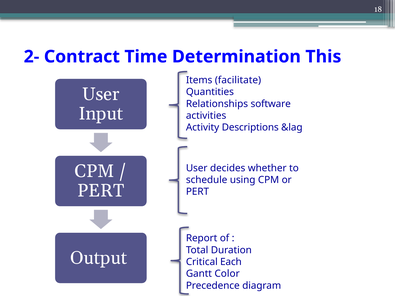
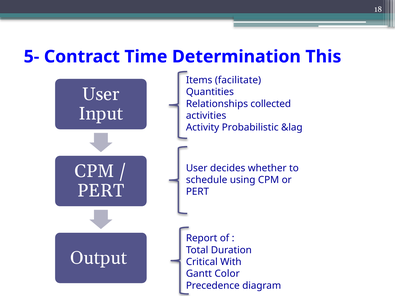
2-: 2- -> 5-
software: software -> collected
Descriptions: Descriptions -> Probabilistic
Each: Each -> With
